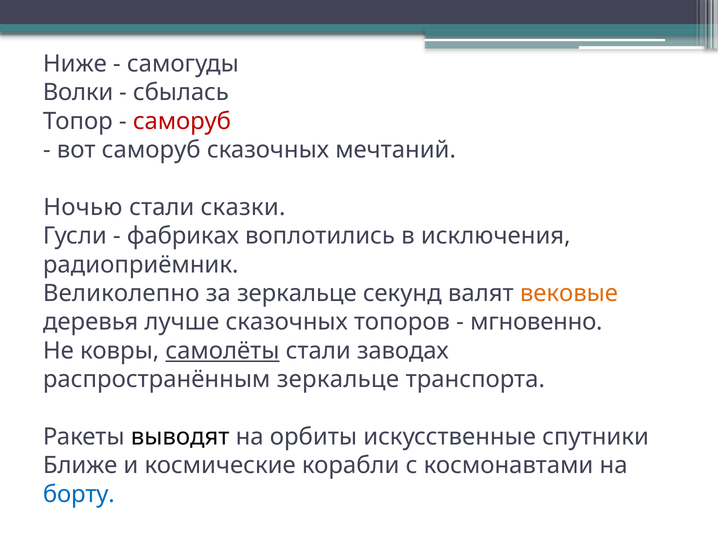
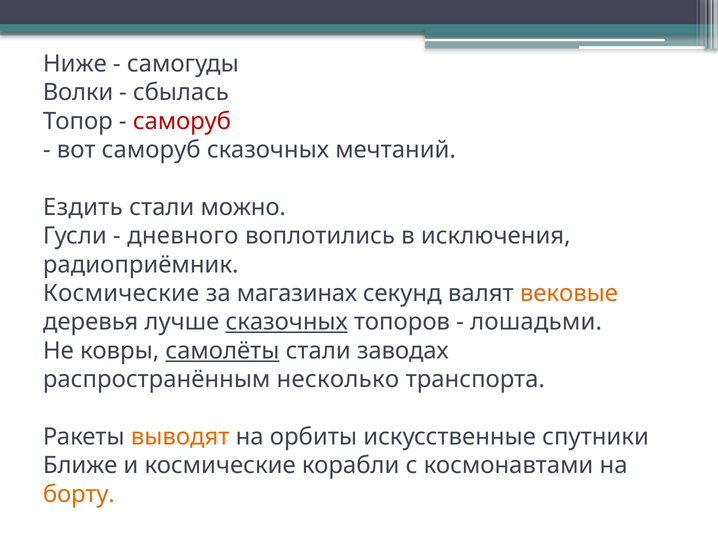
Ночью: Ночью -> Ездить
сказки: сказки -> можно
фабриках: фабриках -> дневного
Великолепно at (121, 294): Великолепно -> Космические
за зеркальце: зеркальце -> магазинах
сказочных at (287, 322) underline: none -> present
мгновенно: мгновенно -> лошадьми
распространённым зеркальце: зеркальце -> несколько
выводят colour: black -> orange
борту colour: blue -> orange
